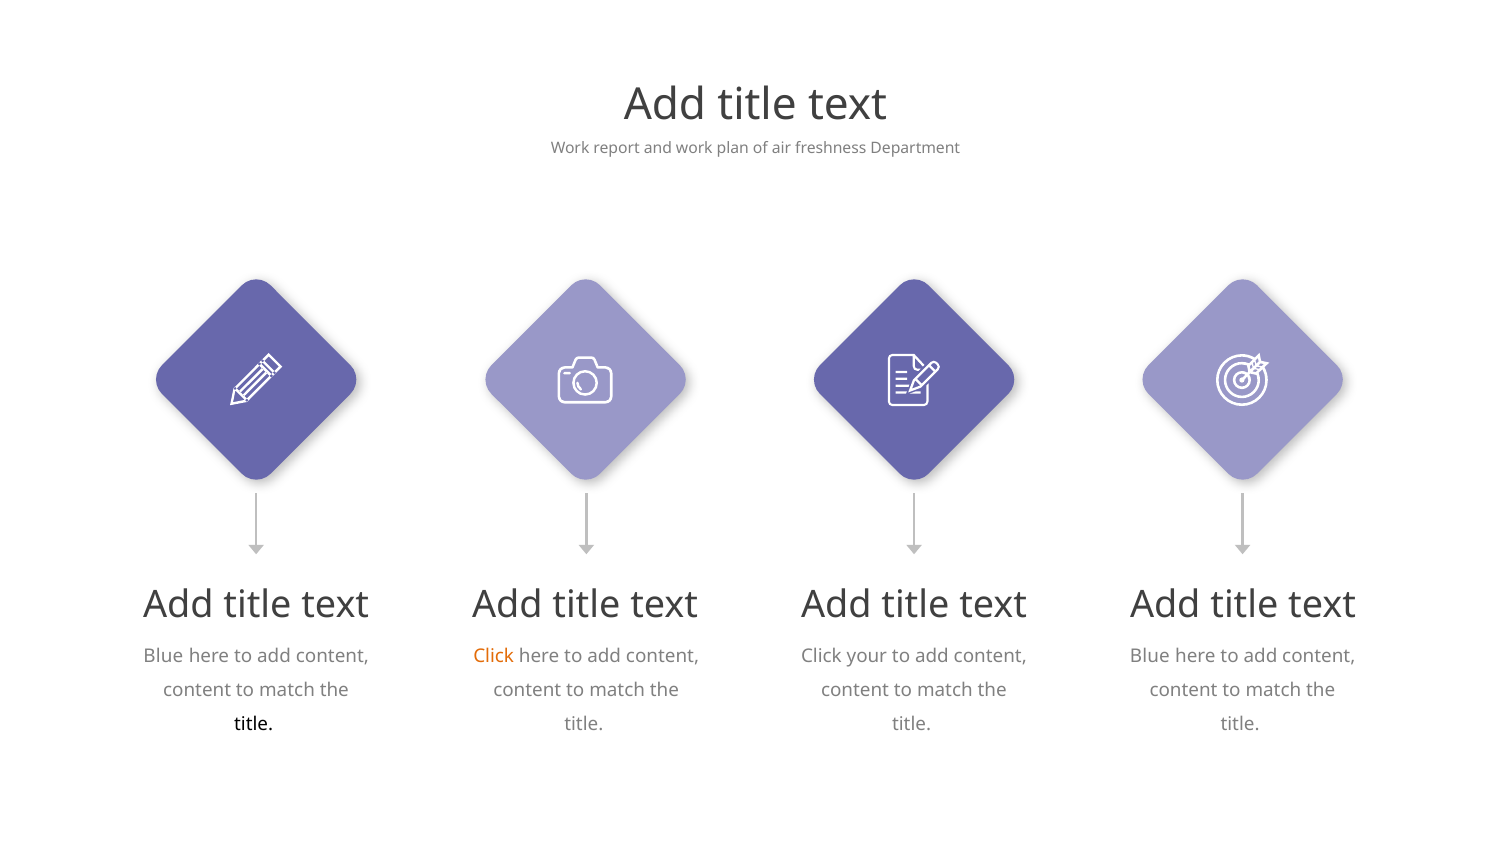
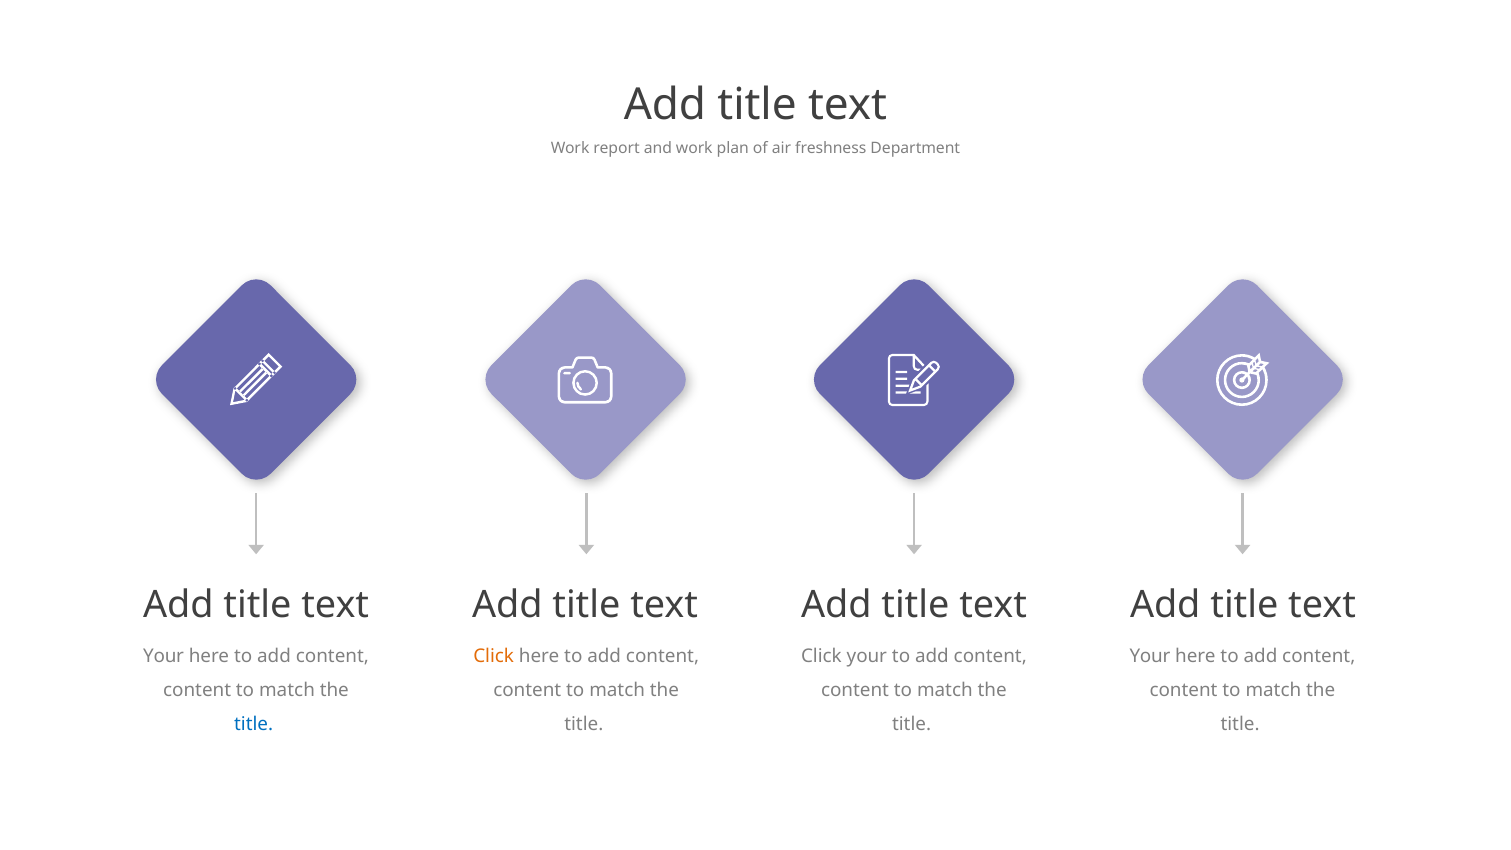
Blue at (163, 657): Blue -> Your
Blue at (1150, 657): Blue -> Your
title at (254, 725) colour: black -> blue
